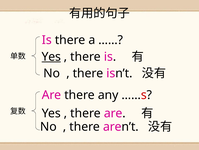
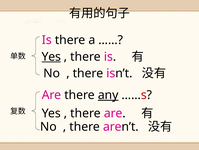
any underline: none -> present
